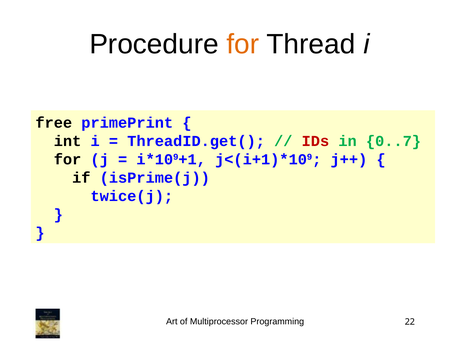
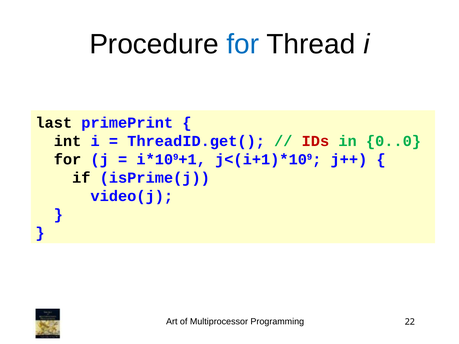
for at (243, 44) colour: orange -> blue
free: free -> last
0..7: 0..7 -> 0..0
twice(j: twice(j -> video(j
